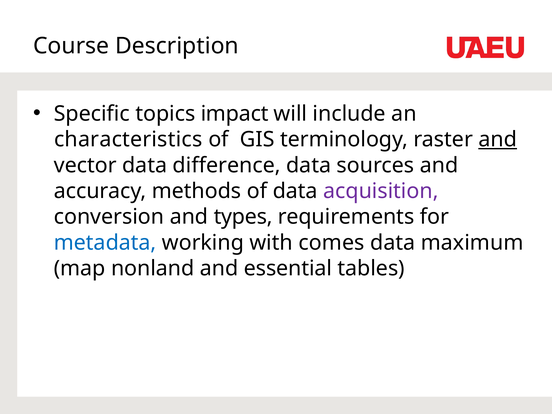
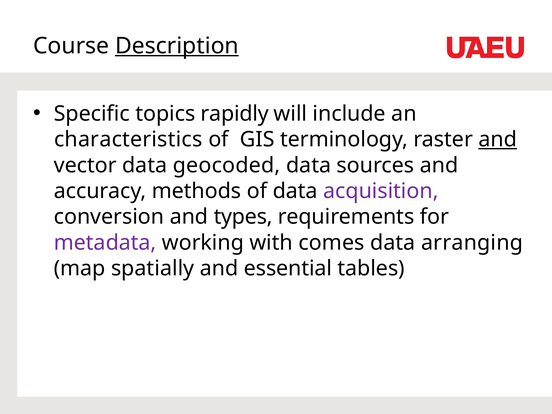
Description underline: none -> present
impact: impact -> rapidly
difference: difference -> geocoded
metadata colour: blue -> purple
maximum: maximum -> arranging
nonland: nonland -> spatially
